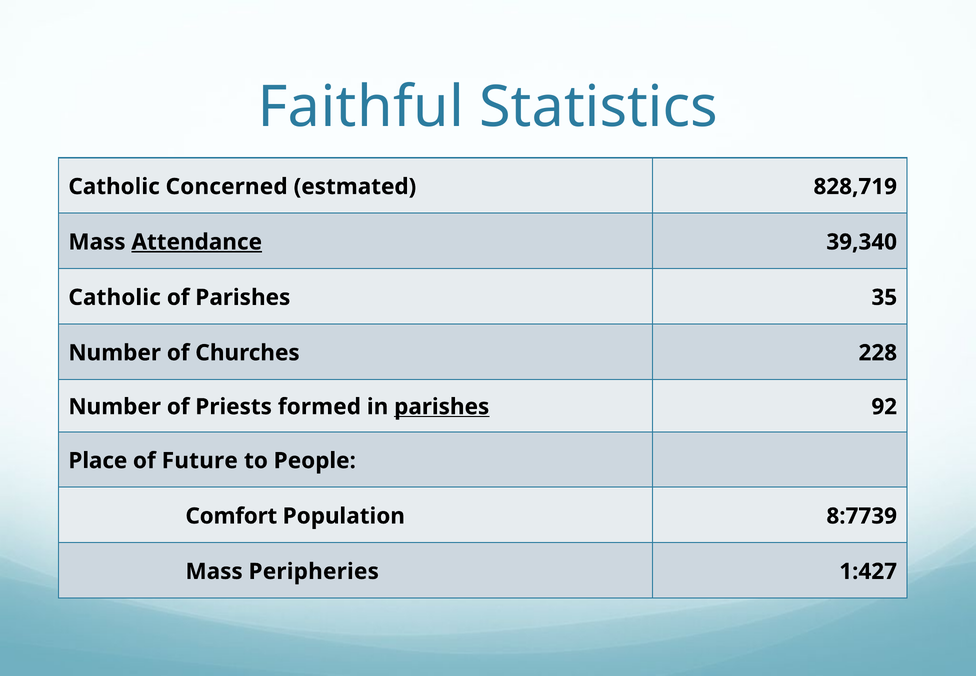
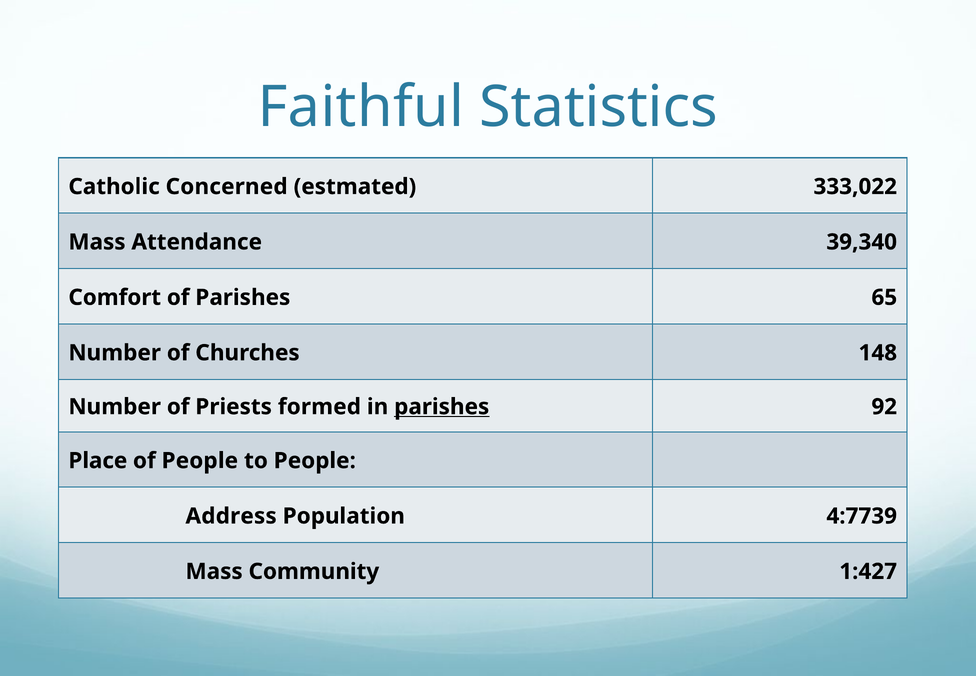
828,719: 828,719 -> 333,022
Attendance underline: present -> none
Catholic at (115, 297): Catholic -> Comfort
35: 35 -> 65
228: 228 -> 148
of Future: Future -> People
Comfort: Comfort -> Address
8:7739: 8:7739 -> 4:7739
Peripheries: Peripheries -> Community
